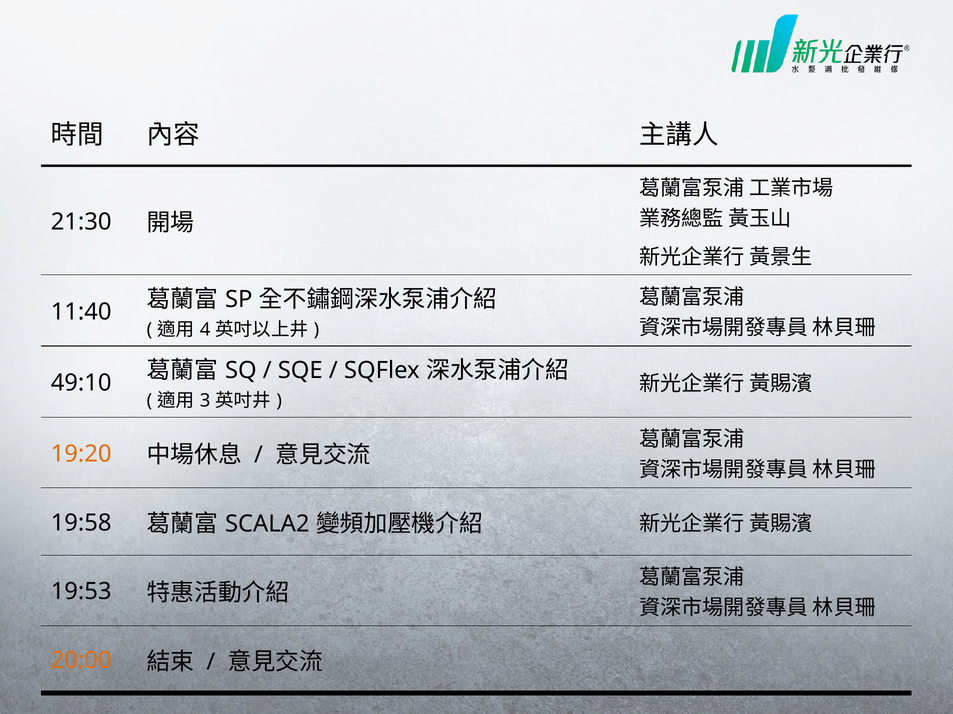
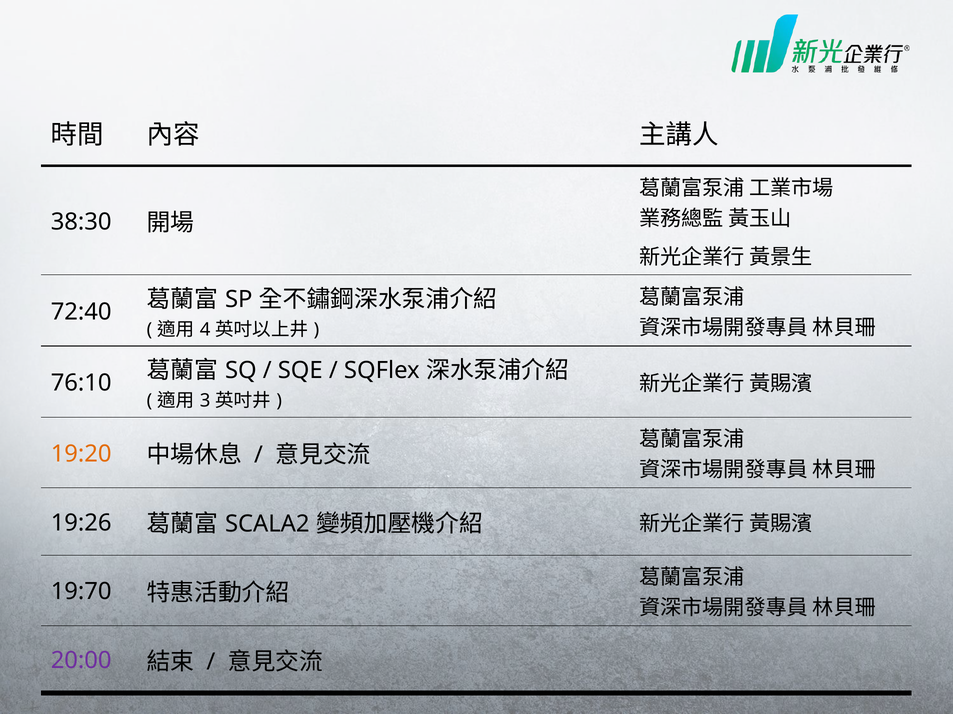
21:30: 21:30 -> 38:30
11:40: 11:40 -> 72:40
49:10: 49:10 -> 76:10
19:58: 19:58 -> 19:26
19:53: 19:53 -> 19:70
20:00 colour: orange -> purple
